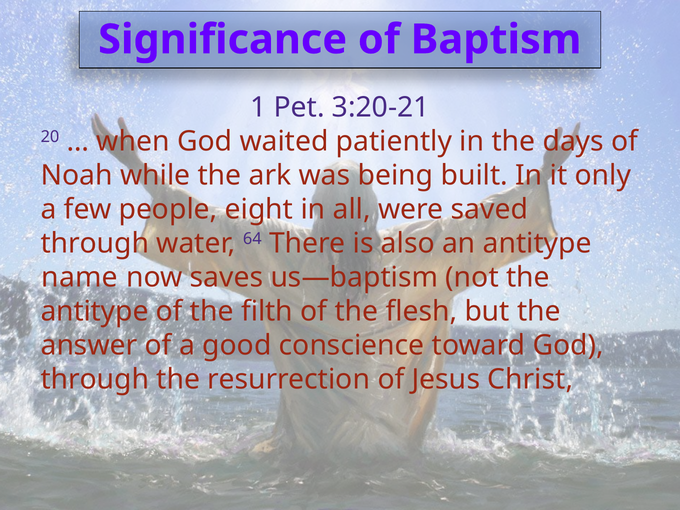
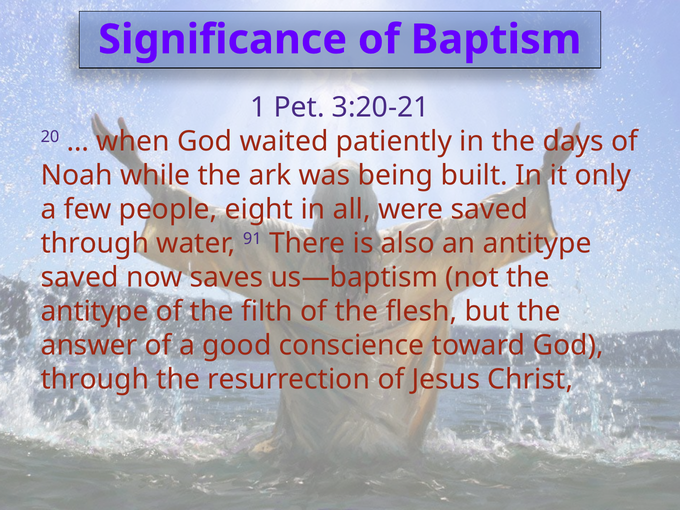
64: 64 -> 91
name at (80, 277): name -> saved
